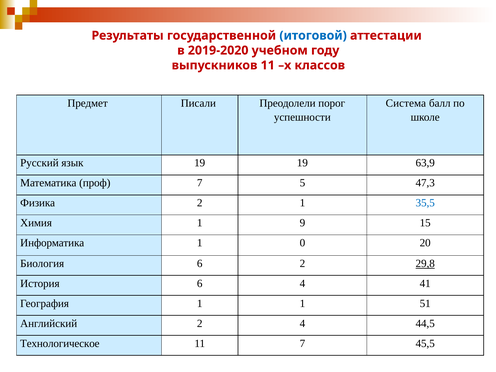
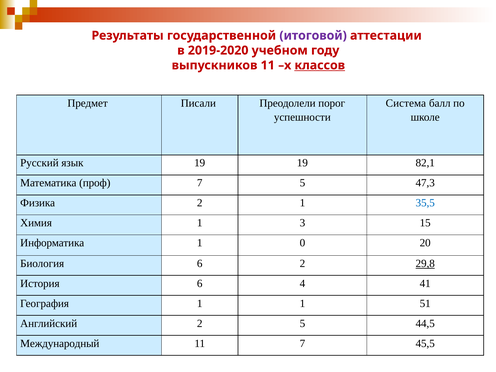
итоговой colour: blue -> purple
классов underline: none -> present
63,9: 63,9 -> 82,1
9: 9 -> 3
2 4: 4 -> 5
Технологическое: Технологическое -> Международный
